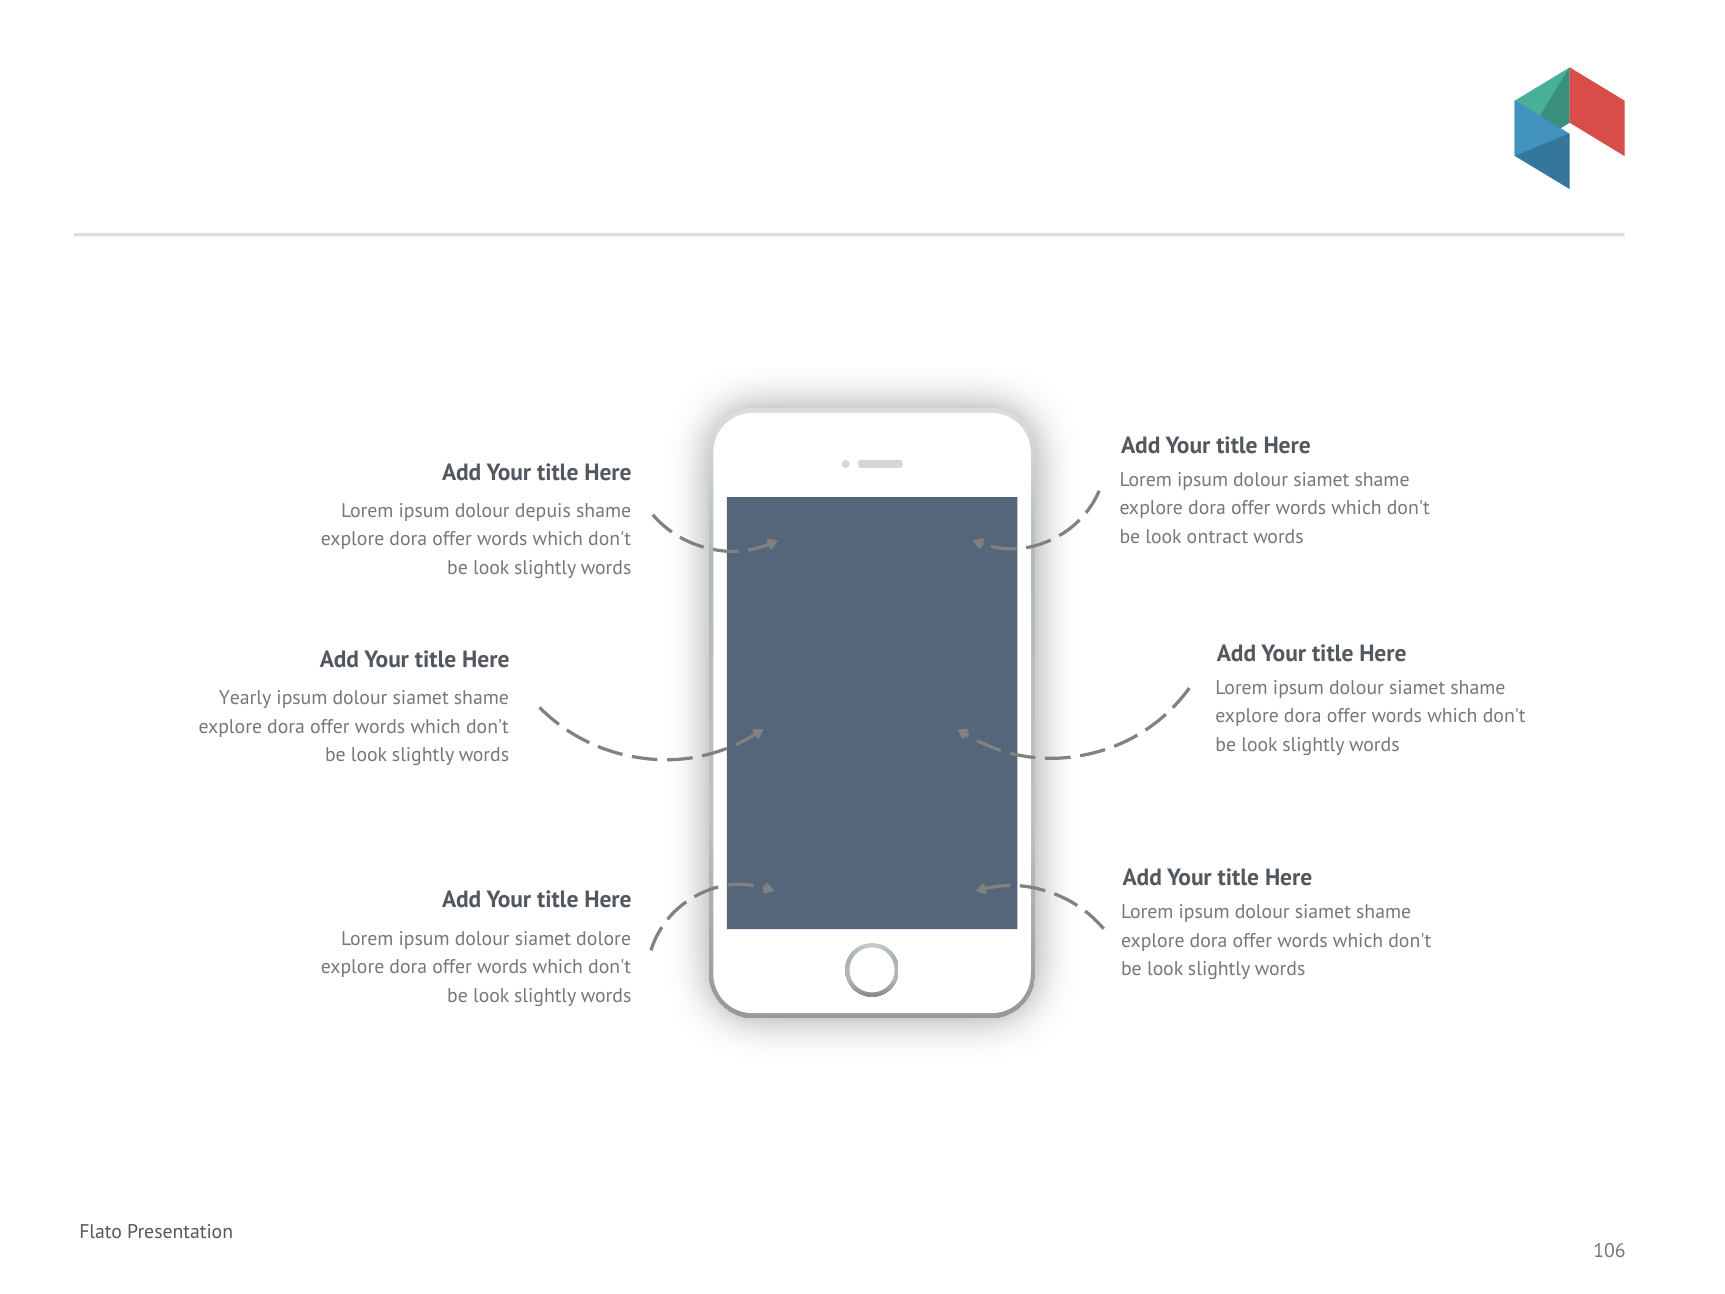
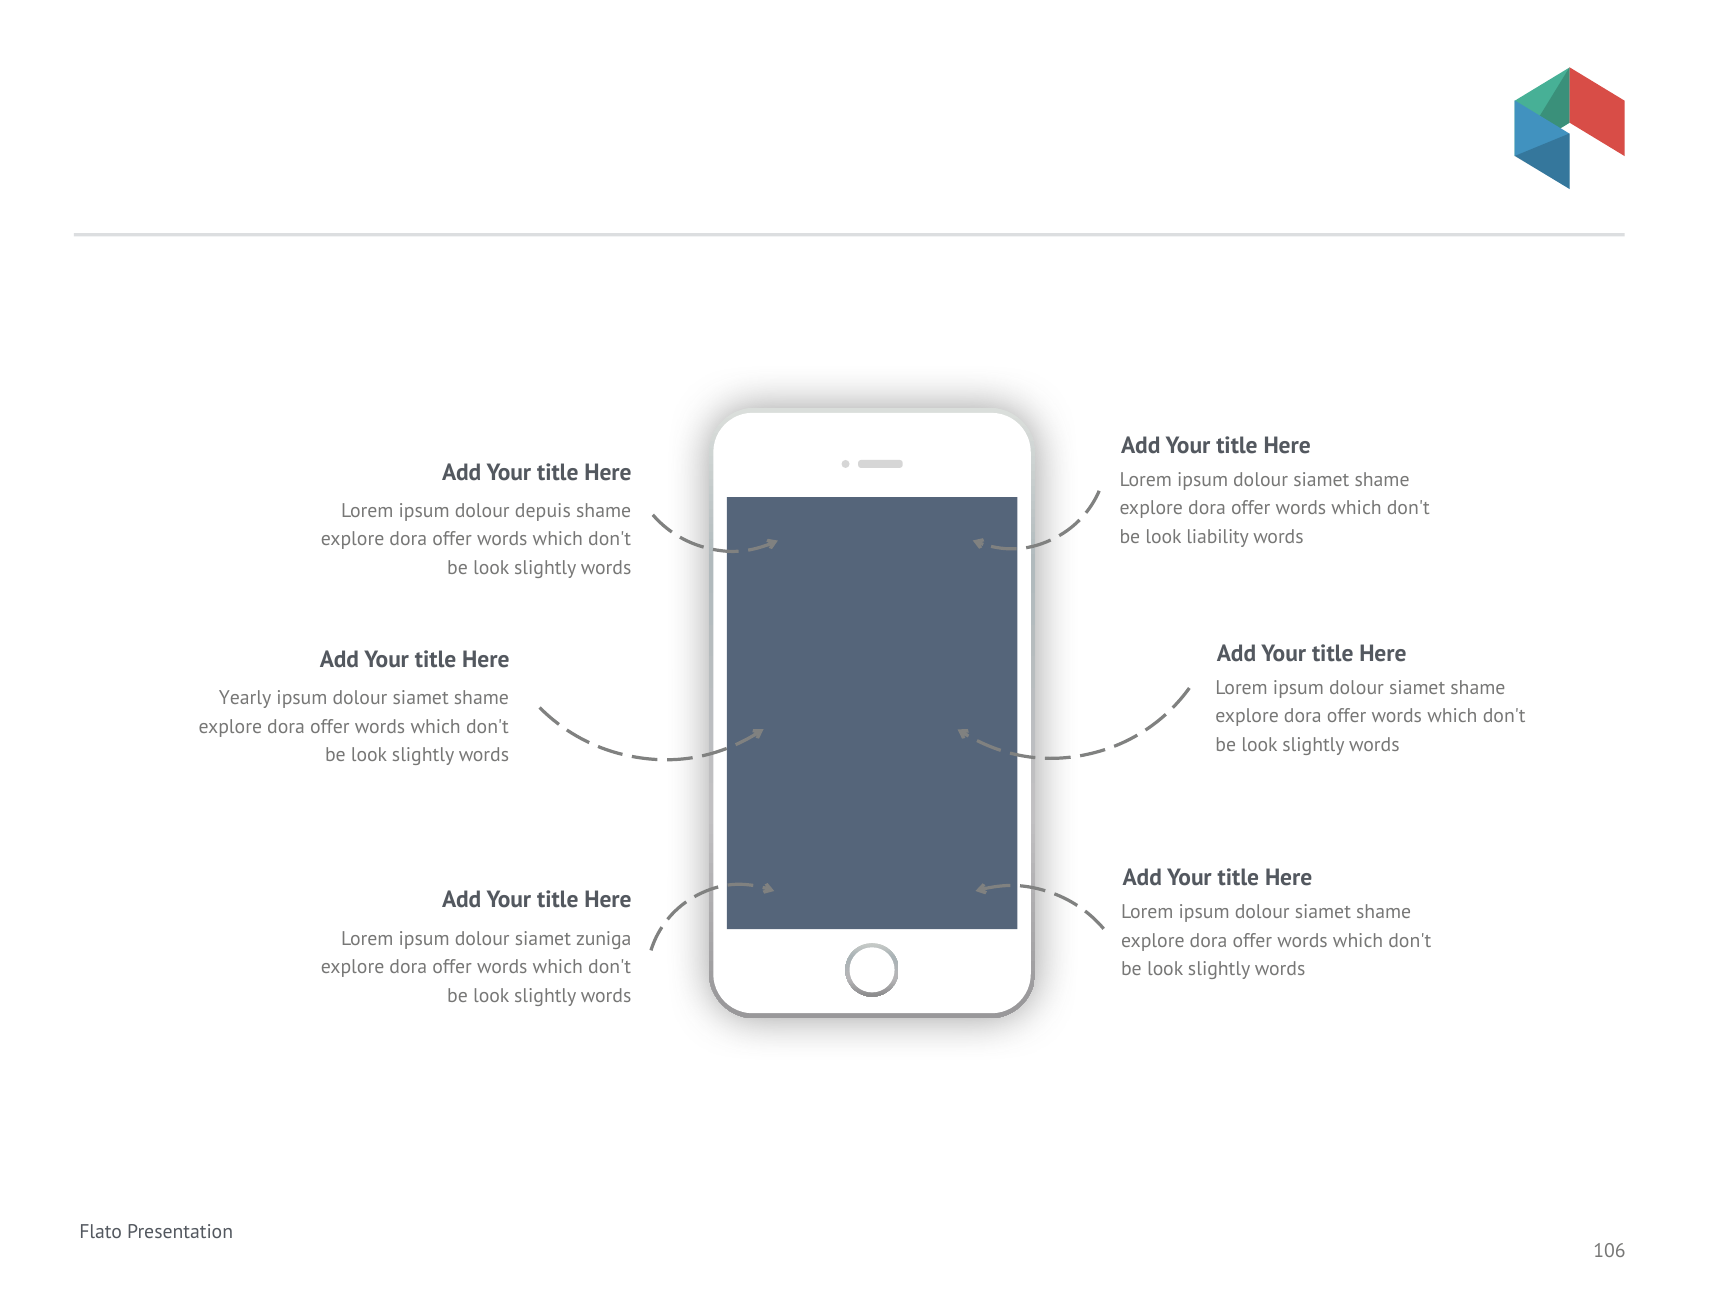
ontract: ontract -> liability
dolore: dolore -> zuniga
